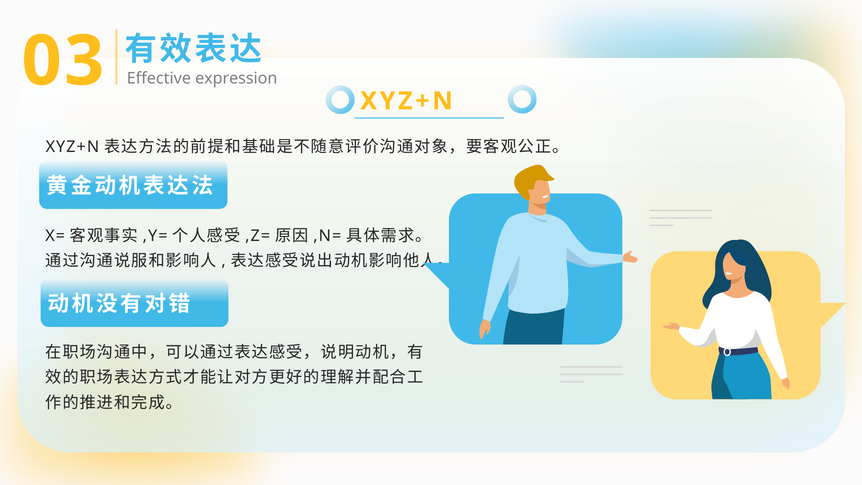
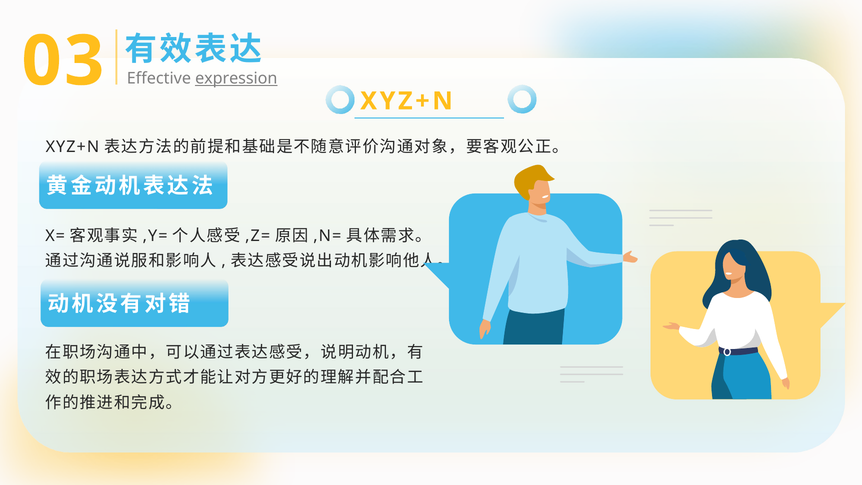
expression underline: none -> present
